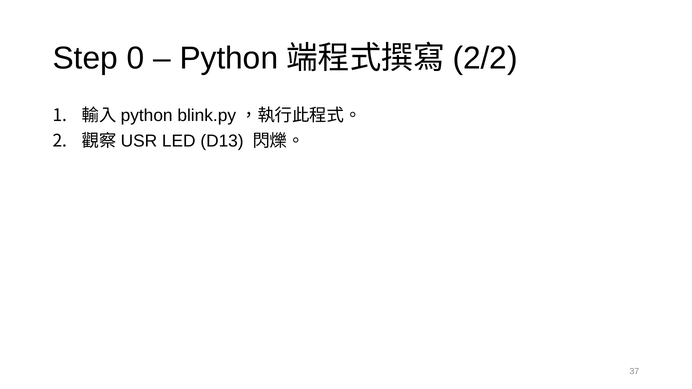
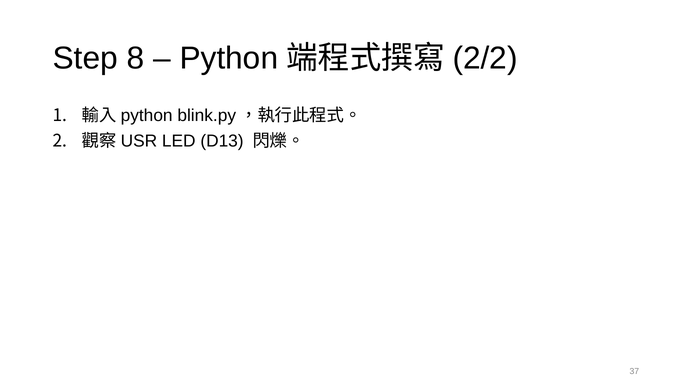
0: 0 -> 8
